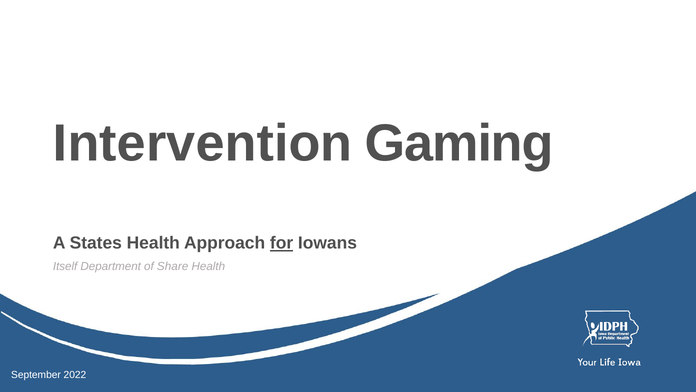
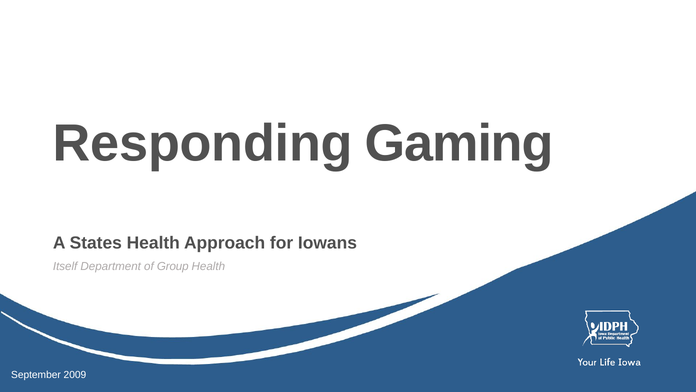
Intervention: Intervention -> Responding
for underline: present -> none
Share: Share -> Group
2022: 2022 -> 2009
